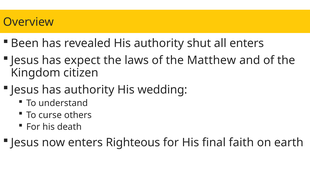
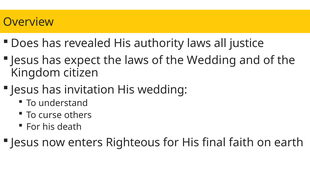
Been: Been -> Does
authority shut: shut -> laws
all enters: enters -> justice
the Matthew: Matthew -> Wedding
has authority: authority -> invitation
